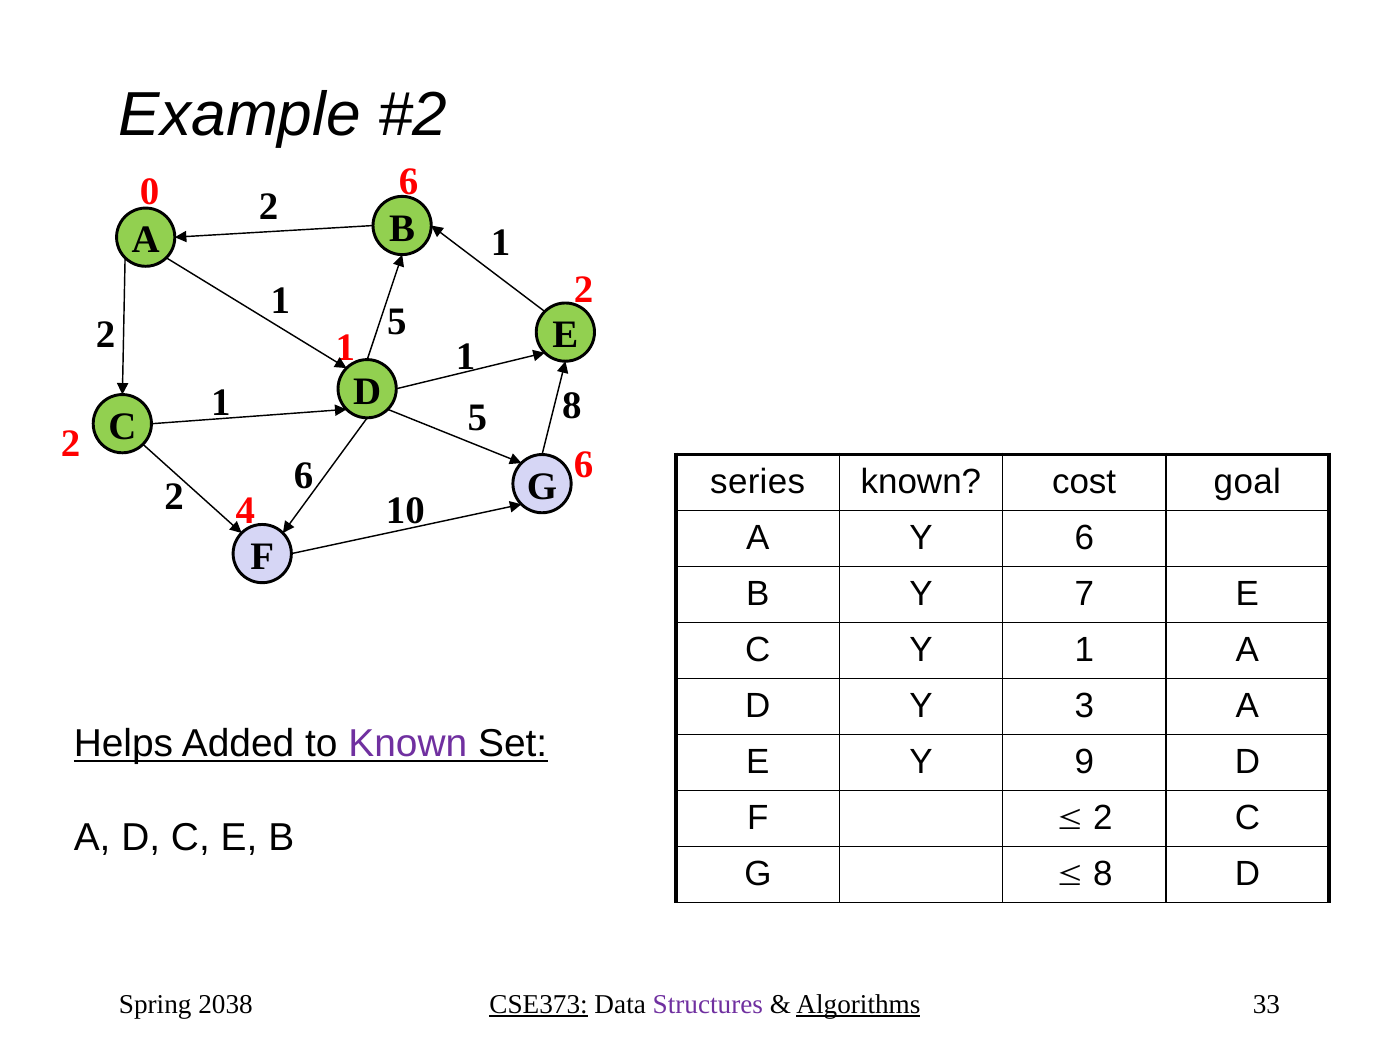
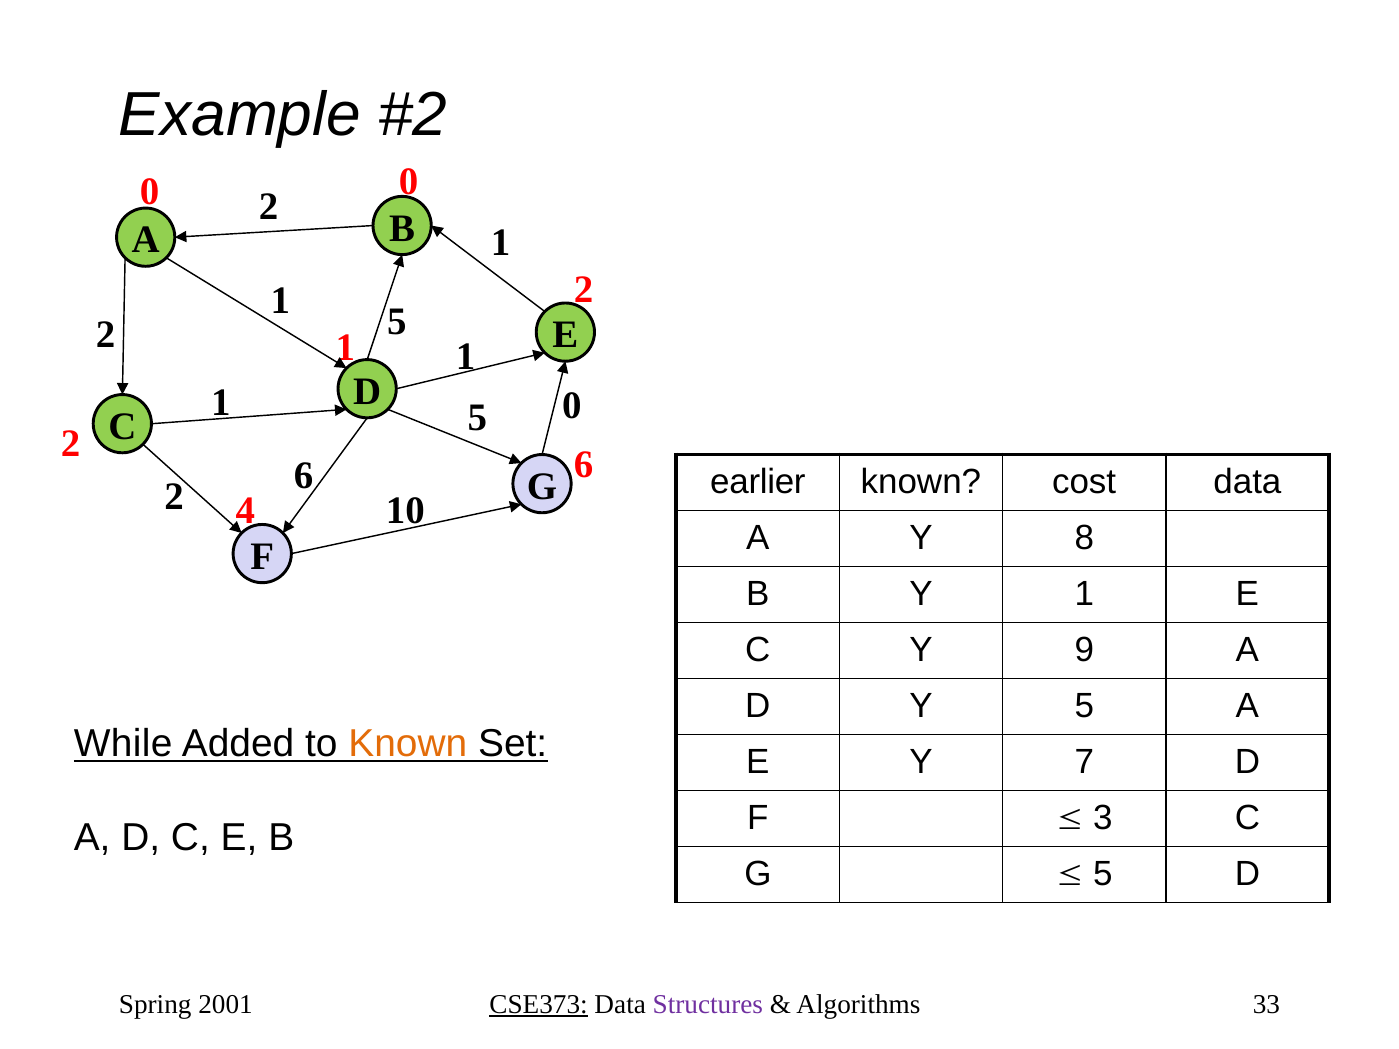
0 6: 6 -> 0
5 8: 8 -> 0
series: series -> earlier
cost goal: goal -> data
Y 6: 6 -> 8
Y 7: 7 -> 1
Y 1: 1 -> 9
Y 3: 3 -> 5
Helps: Helps -> While
Known at (408, 744) colour: purple -> orange
9: 9 -> 7
2 at (1103, 818): 2 -> 3
8 at (1103, 874): 8 -> 5
2038: 2038 -> 2001
Algorithms underline: present -> none
